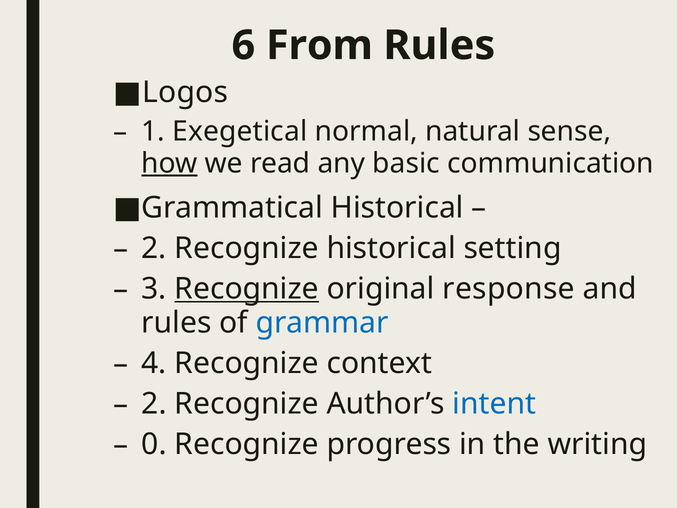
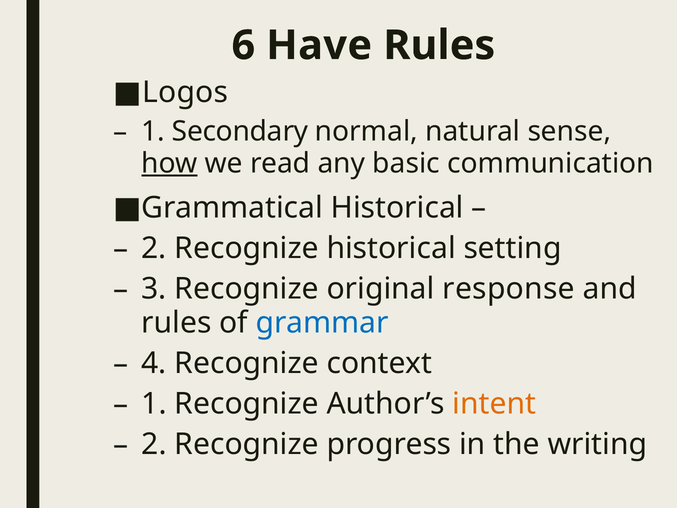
From: From -> Have
Exegetical: Exegetical -> Secondary
Recognize at (247, 289) underline: present -> none
2 at (154, 404): 2 -> 1
intent colour: blue -> orange
0 at (154, 444): 0 -> 2
